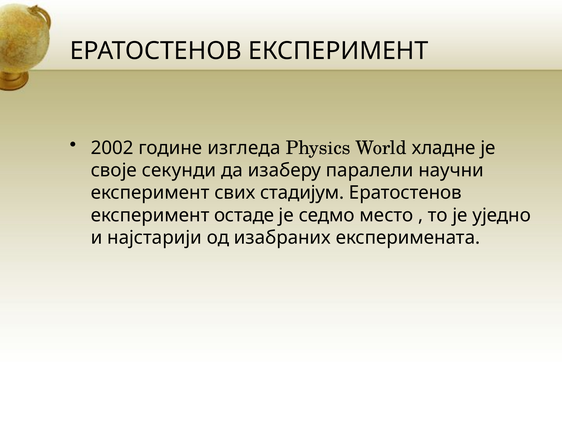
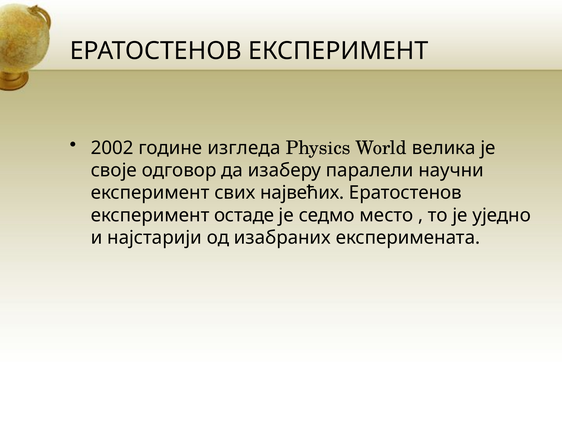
хладне: хладне -> велика
секунди: секунди -> одговор
стадијум: стадијум -> највећих
